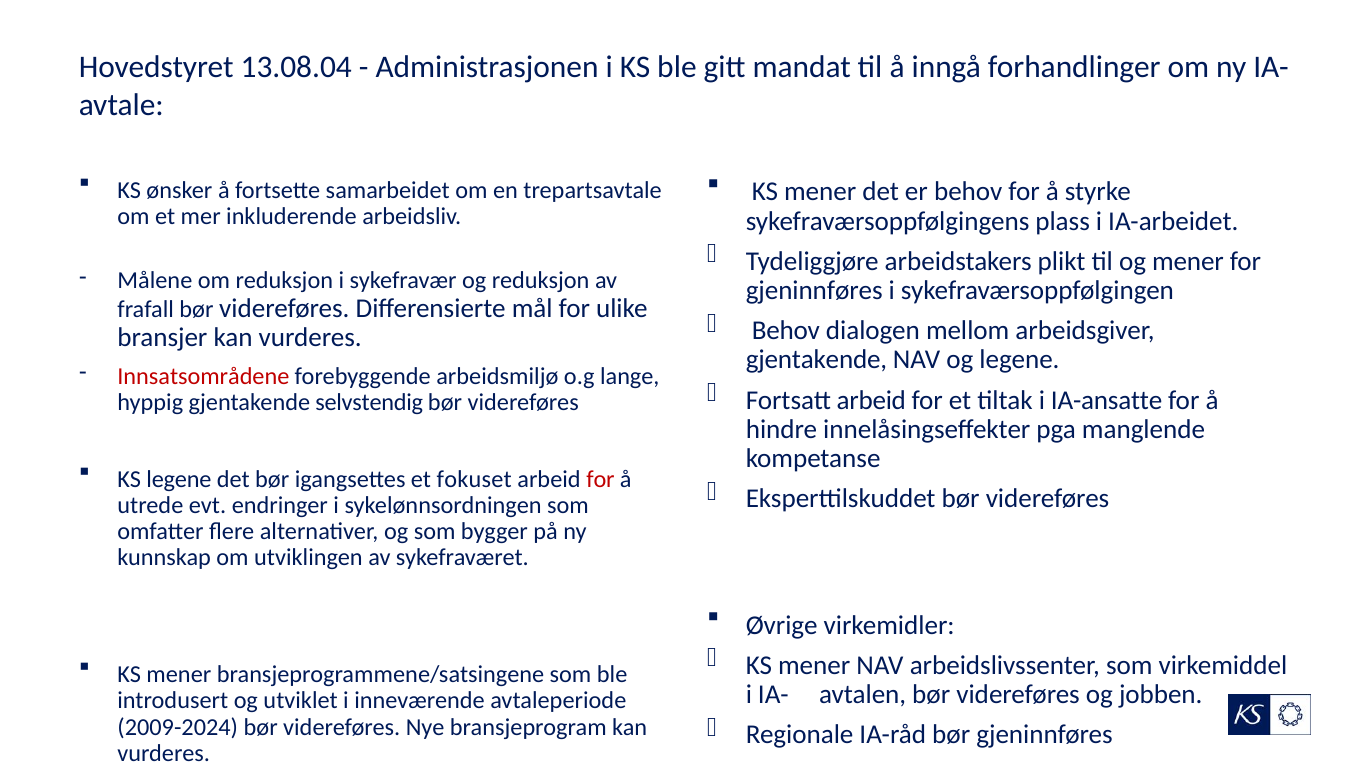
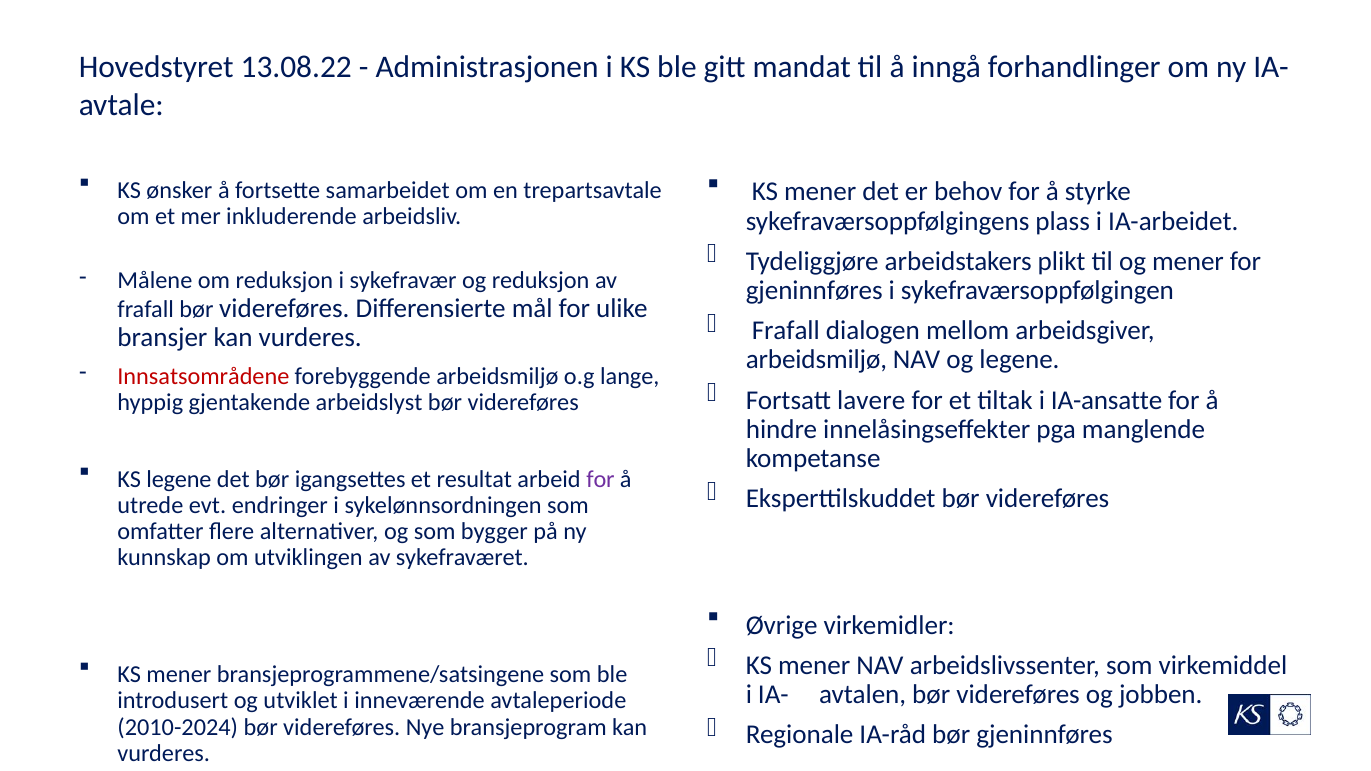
13.08.04: 13.08.04 -> 13.08.22
Behov at (786, 331): Behov -> Frafall
gjentakende at (816, 360): gjentakende -> arbeidsmiljø
Fortsatt arbeid: arbeid -> lavere
selvstendig: selvstendig -> arbeidslyst
fokuset: fokuset -> resultat
for at (600, 479) colour: red -> purple
2009-2024: 2009-2024 -> 2010-2024
